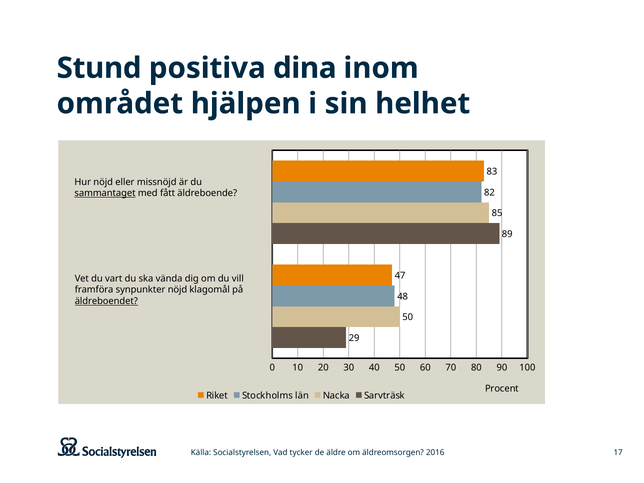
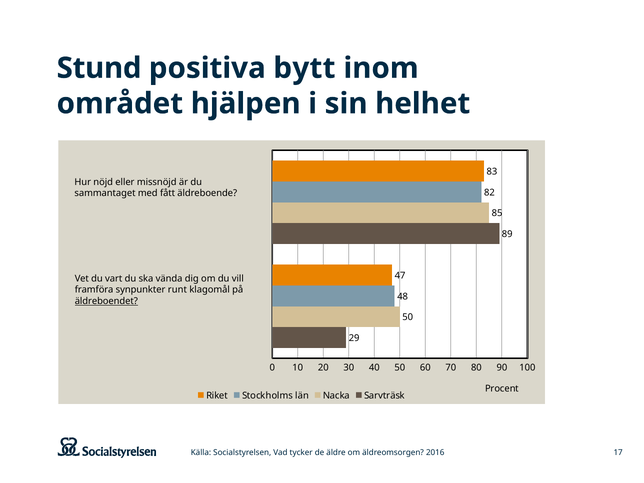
dina: dina -> bytt
sammantaget underline: present -> none
synpunkter nöjd: nöjd -> runt
